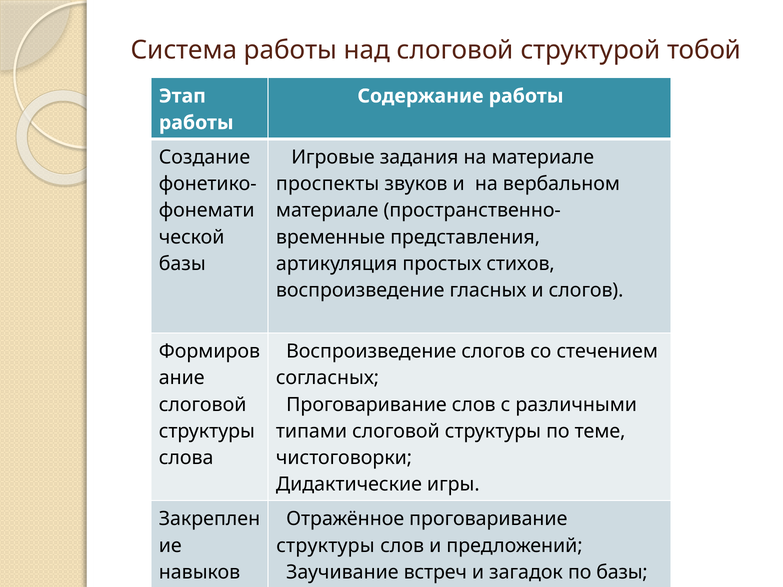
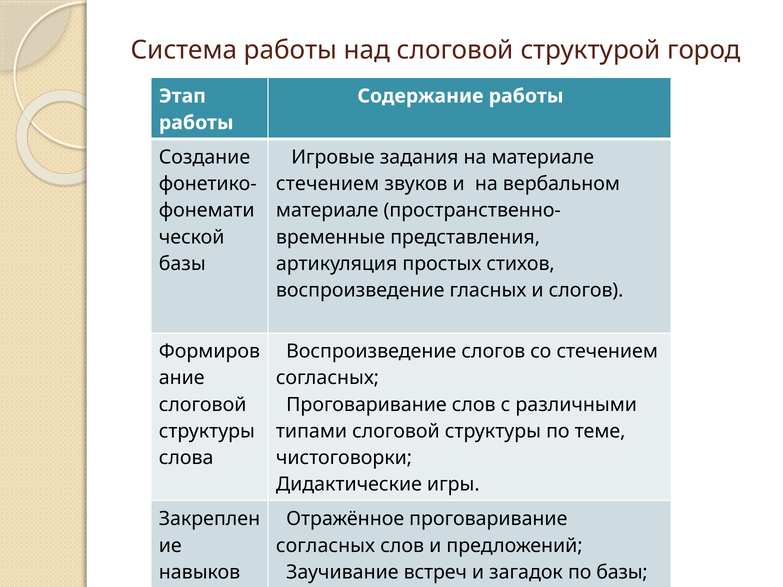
тобой: тобой -> город
проспекты at (328, 184): проспекты -> стечением
структуры at (325, 546): структуры -> согласных
